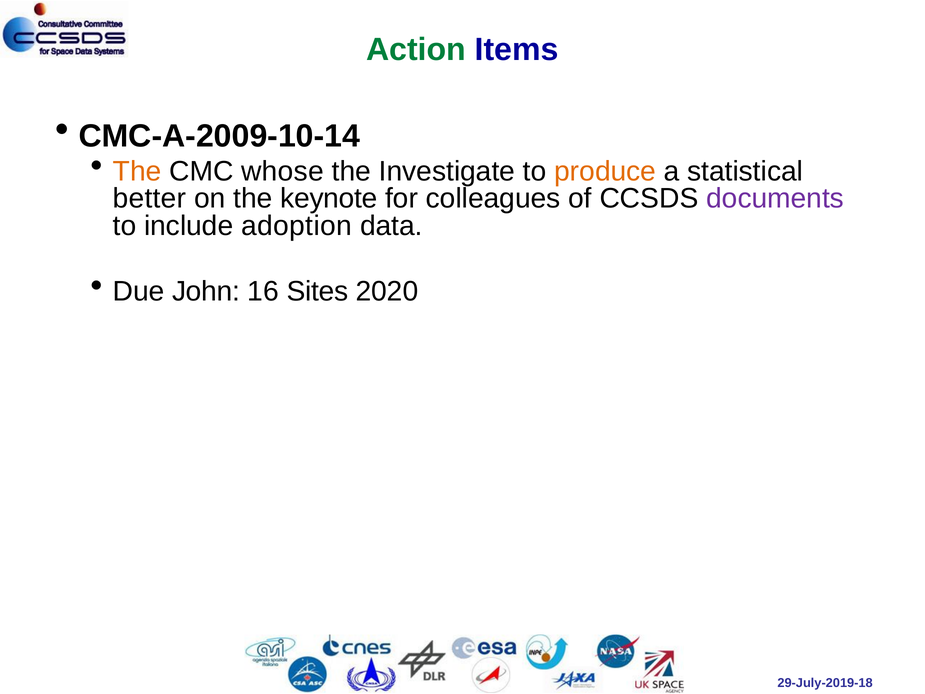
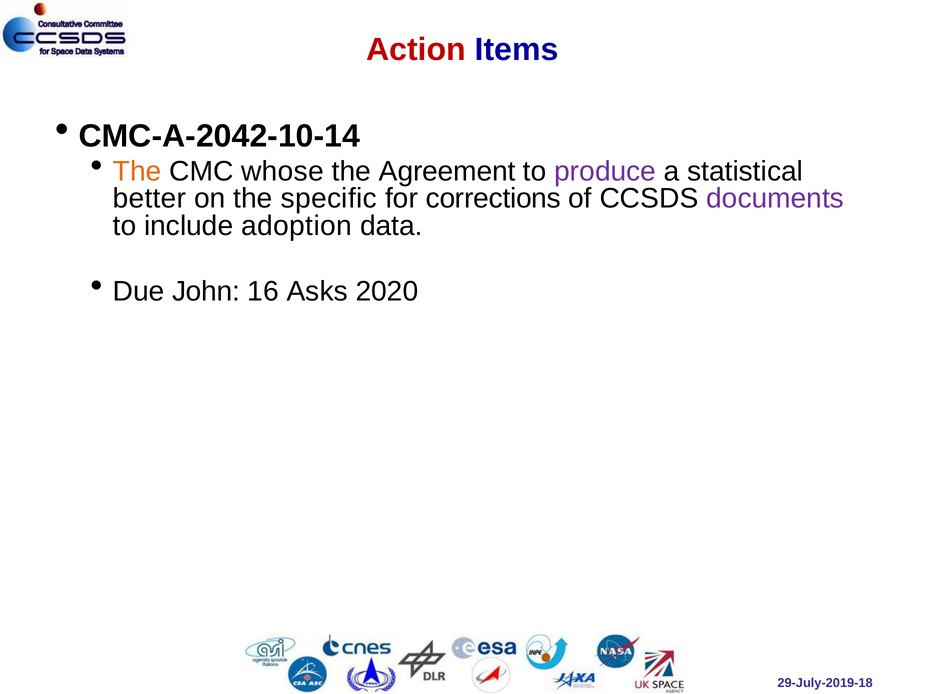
Action colour: green -> red
CMC-A-2009-10-14: CMC-A-2009-10-14 -> CMC-A-2042-10-14
Investigate: Investigate -> Agreement
produce colour: orange -> purple
keynote: keynote -> specific
colleagues: colleagues -> corrections
Sites: Sites -> Asks
